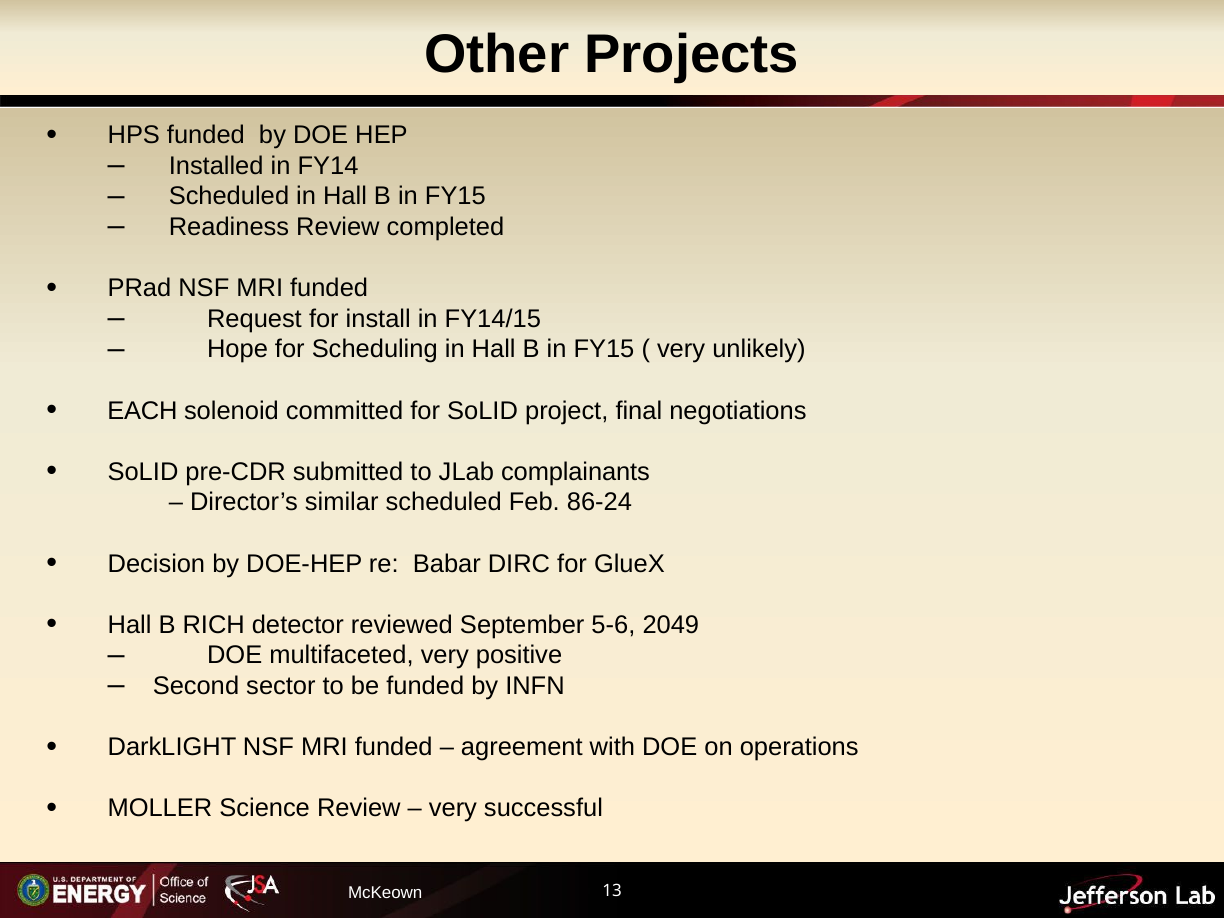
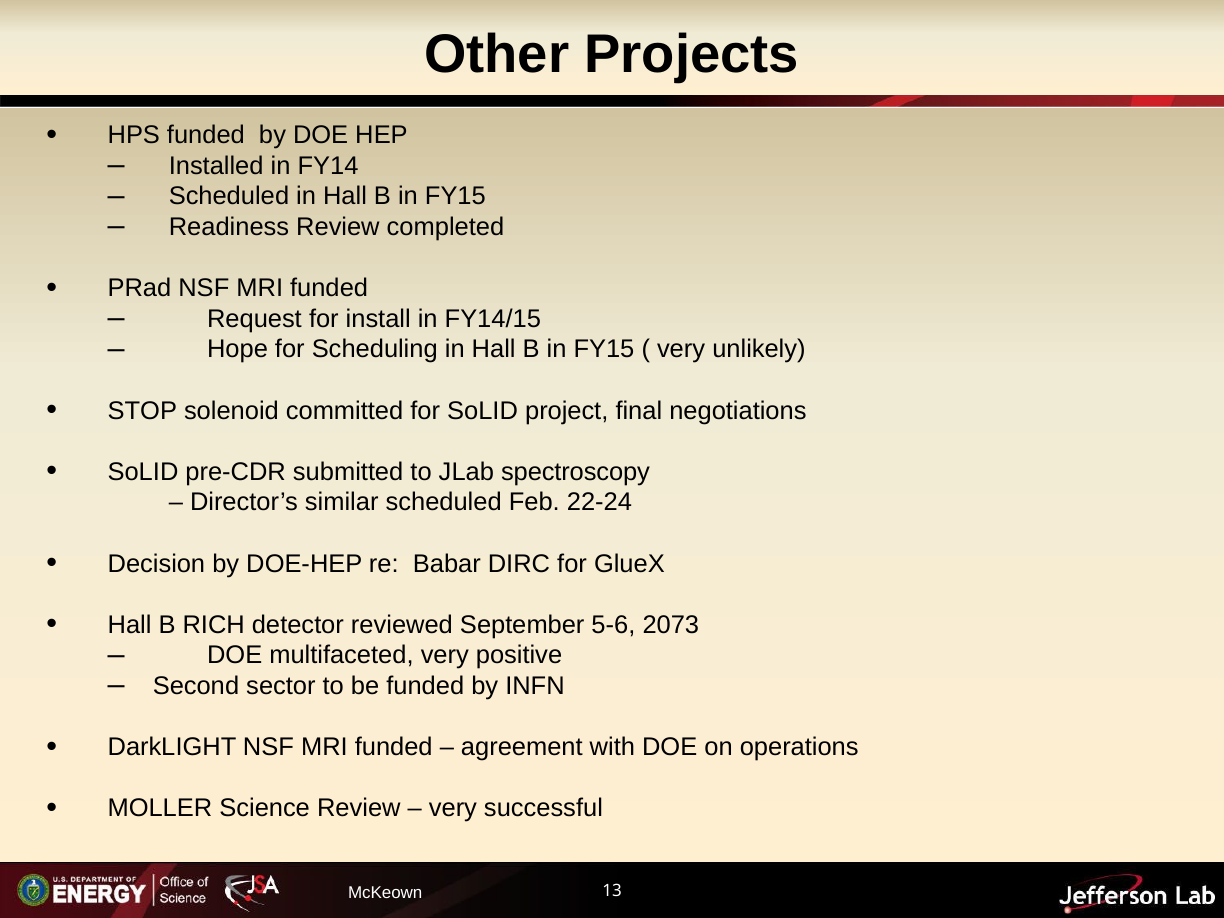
EACH: EACH -> STOP
complainants: complainants -> spectroscopy
86-24: 86-24 -> 22-24
2049: 2049 -> 2073
